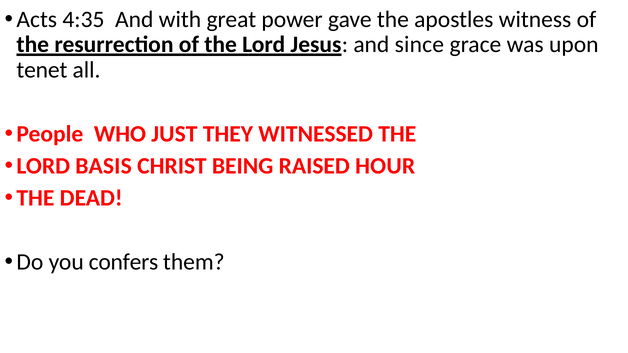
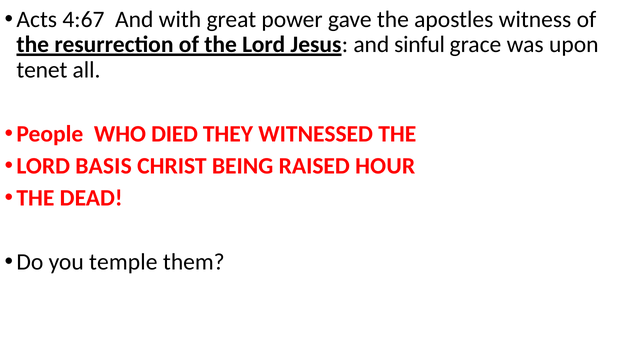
4:35: 4:35 -> 4:67
since: since -> sinful
JUST: JUST -> DIED
confers: confers -> temple
